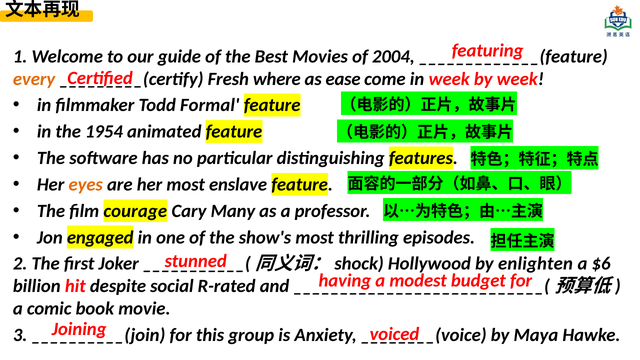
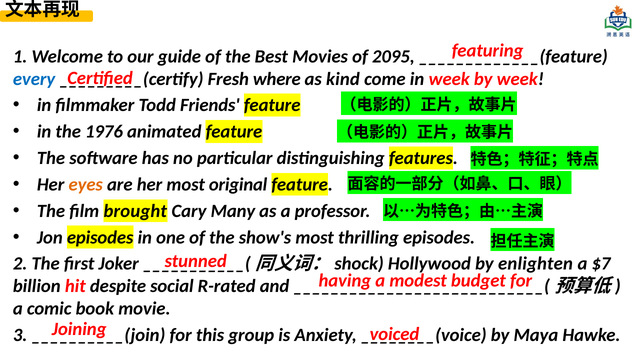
2004: 2004 -> 2095
every colour: orange -> blue
ease: ease -> kind
Formal: Formal -> Friends
1954: 1954 -> 1976
enslave: enslave -> original
courage: courage -> brought
Jon engaged: engaged -> episodes
$6: $6 -> $7
